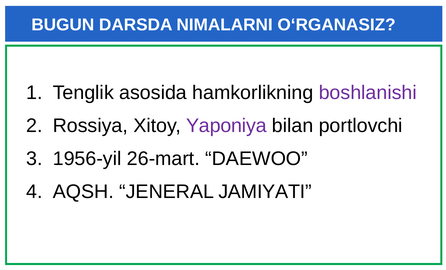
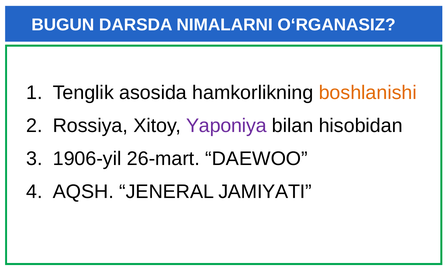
boshlanishi colour: purple -> orange
portlovchi: portlovchi -> hisobidan
1956-yil: 1956-yil -> 1906-yil
